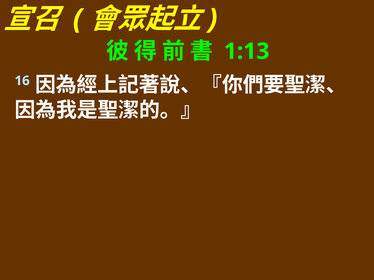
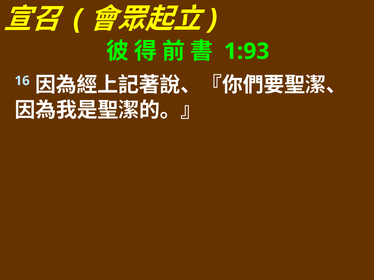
1:13: 1:13 -> 1:93
